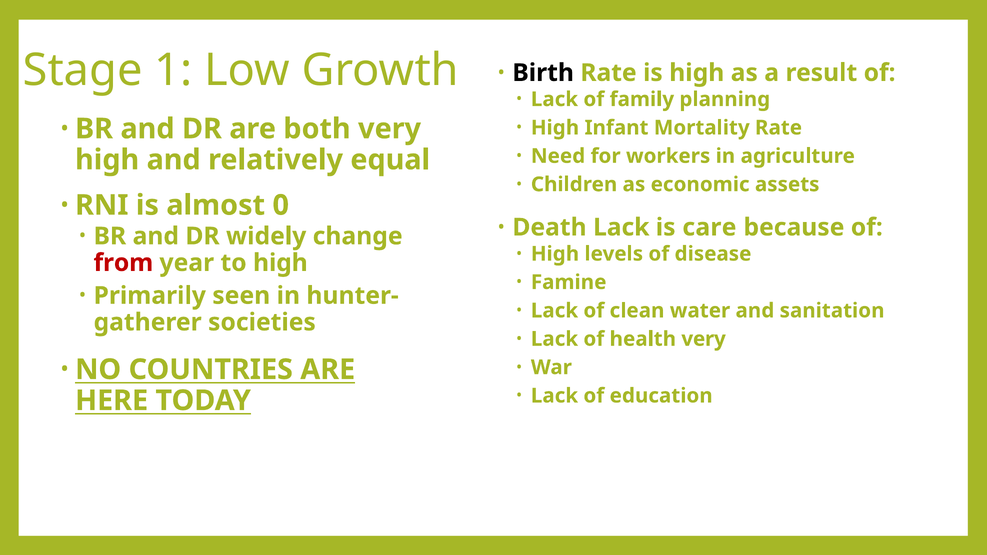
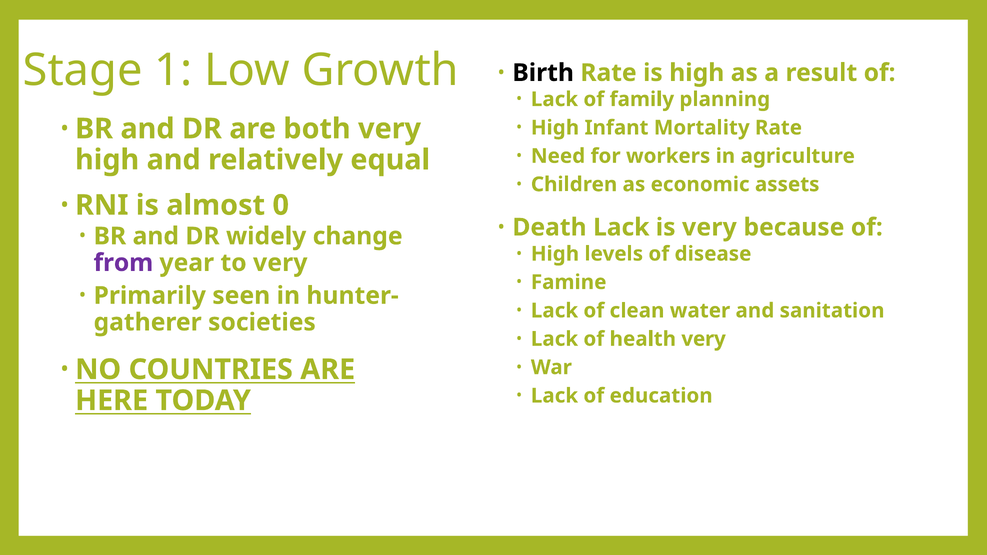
is care: care -> very
from colour: red -> purple
to high: high -> very
